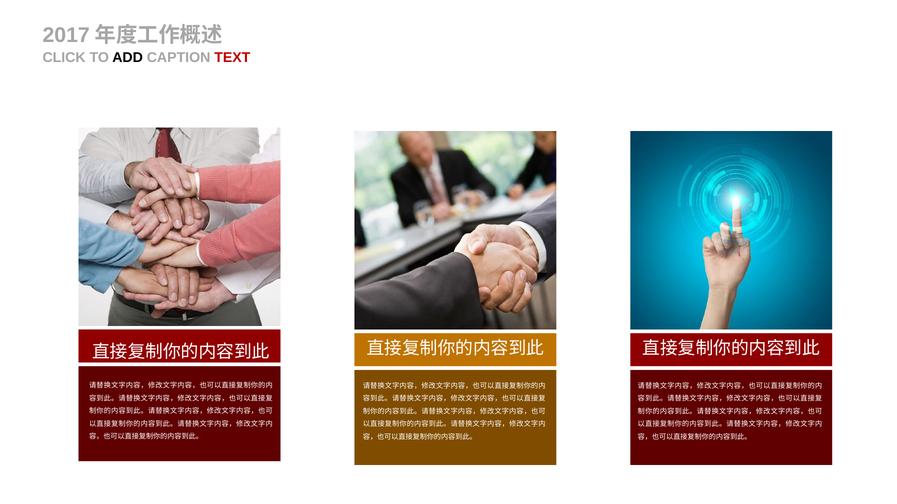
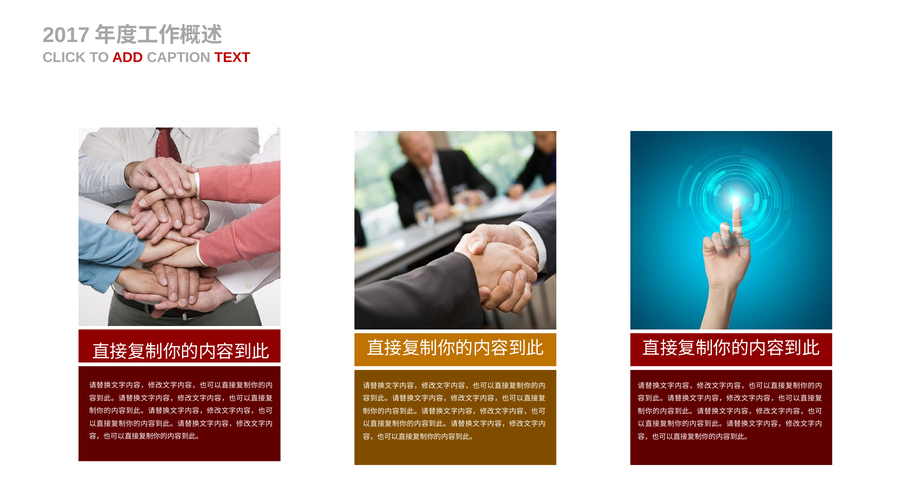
ADD colour: black -> red
